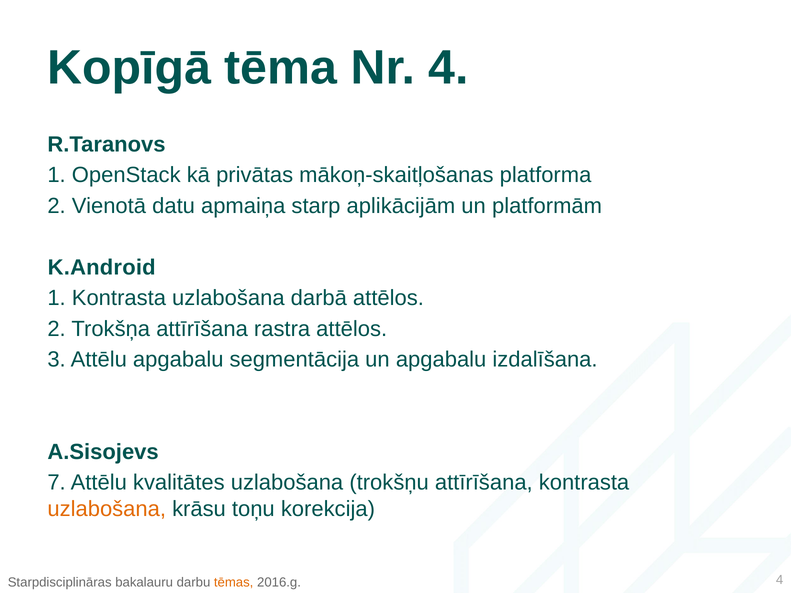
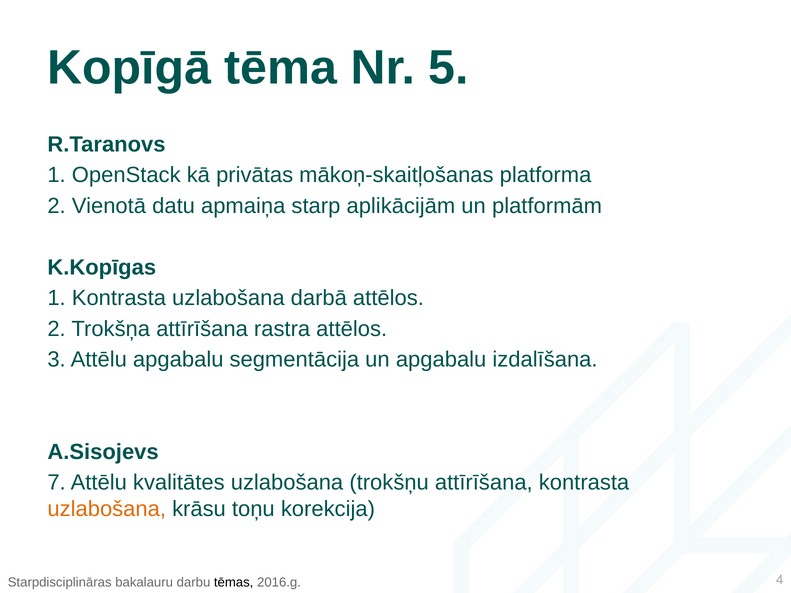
Nr 4: 4 -> 5
K.Android: K.Android -> K.Kopīgas
tēmas colour: orange -> black
